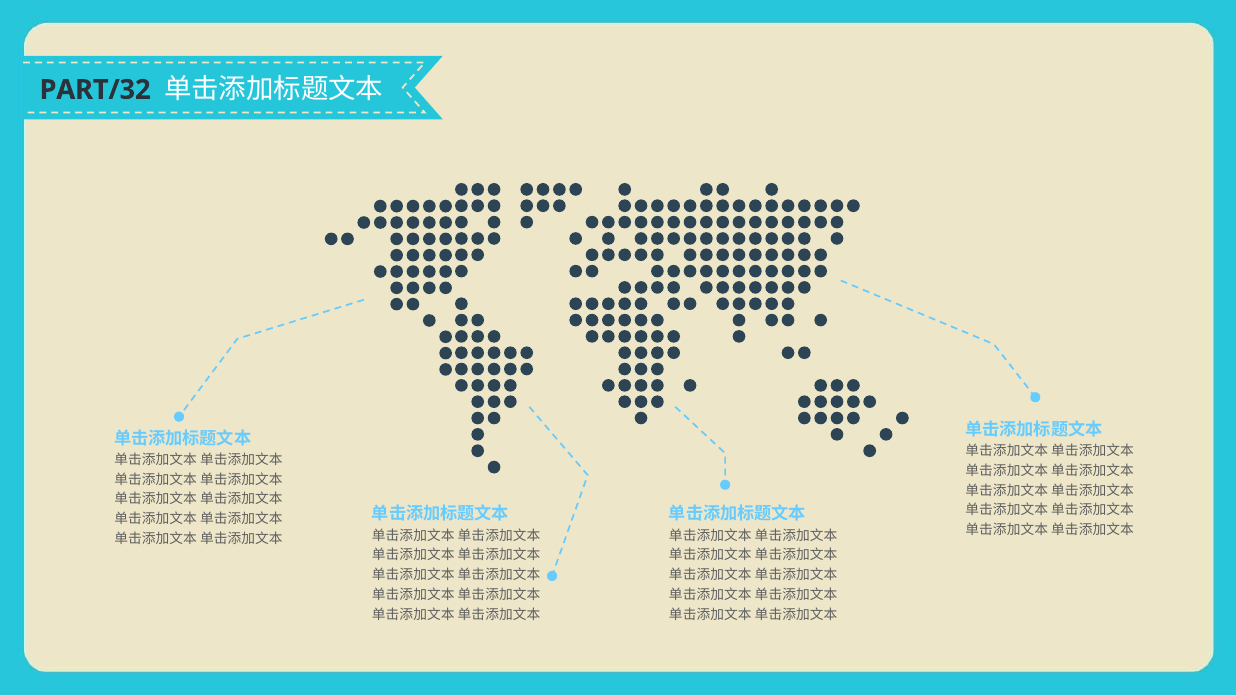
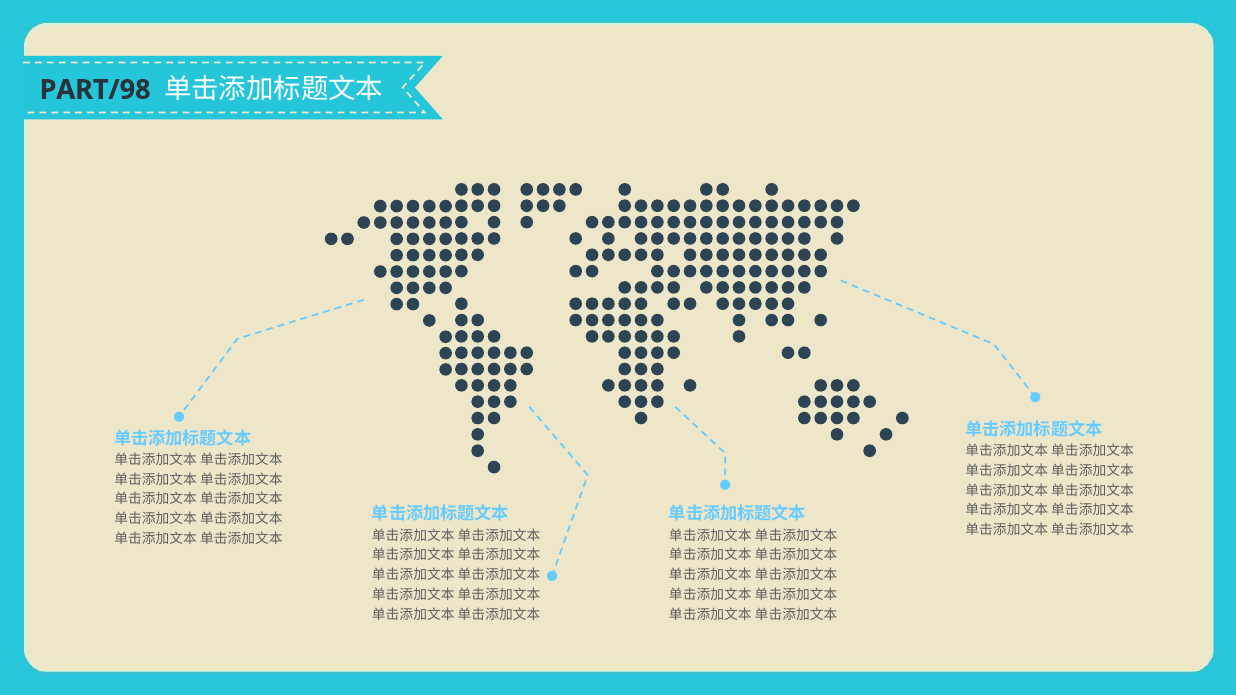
PART/32: PART/32 -> PART/98
